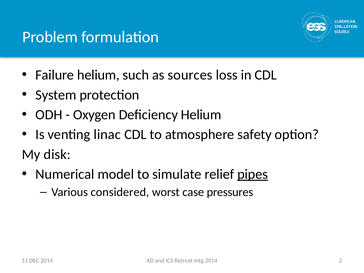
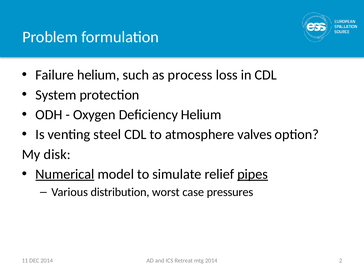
sources: sources -> process
linac: linac -> steel
safety: safety -> valves
Numerical underline: none -> present
considered: considered -> distribution
